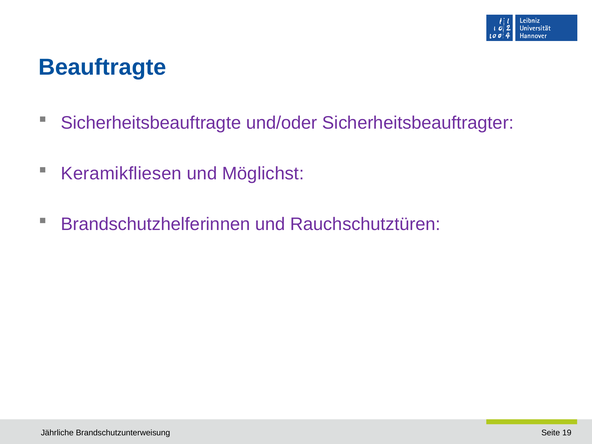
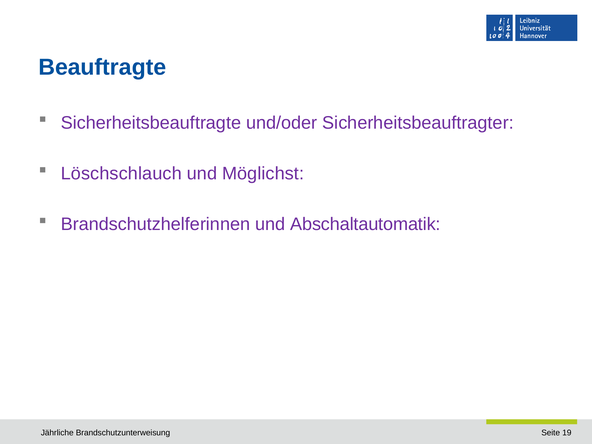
Keramikfliesen: Keramikfliesen -> Löschschlauch
Rauchschutztüren: Rauchschutztüren -> Abschaltautomatik
